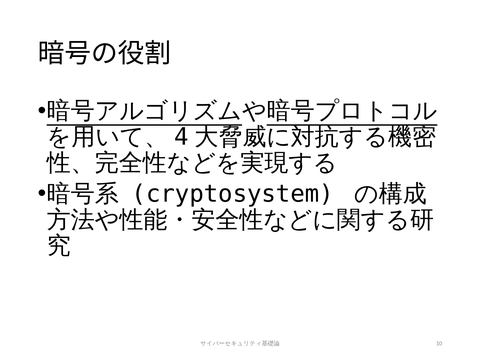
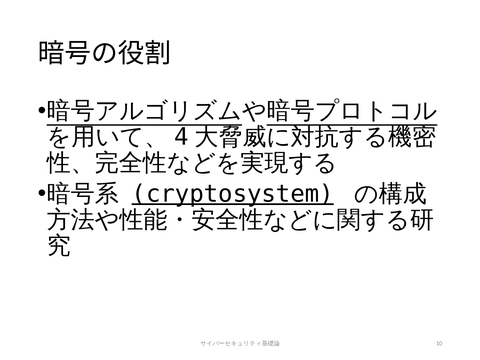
cryptosystem underline: none -> present
